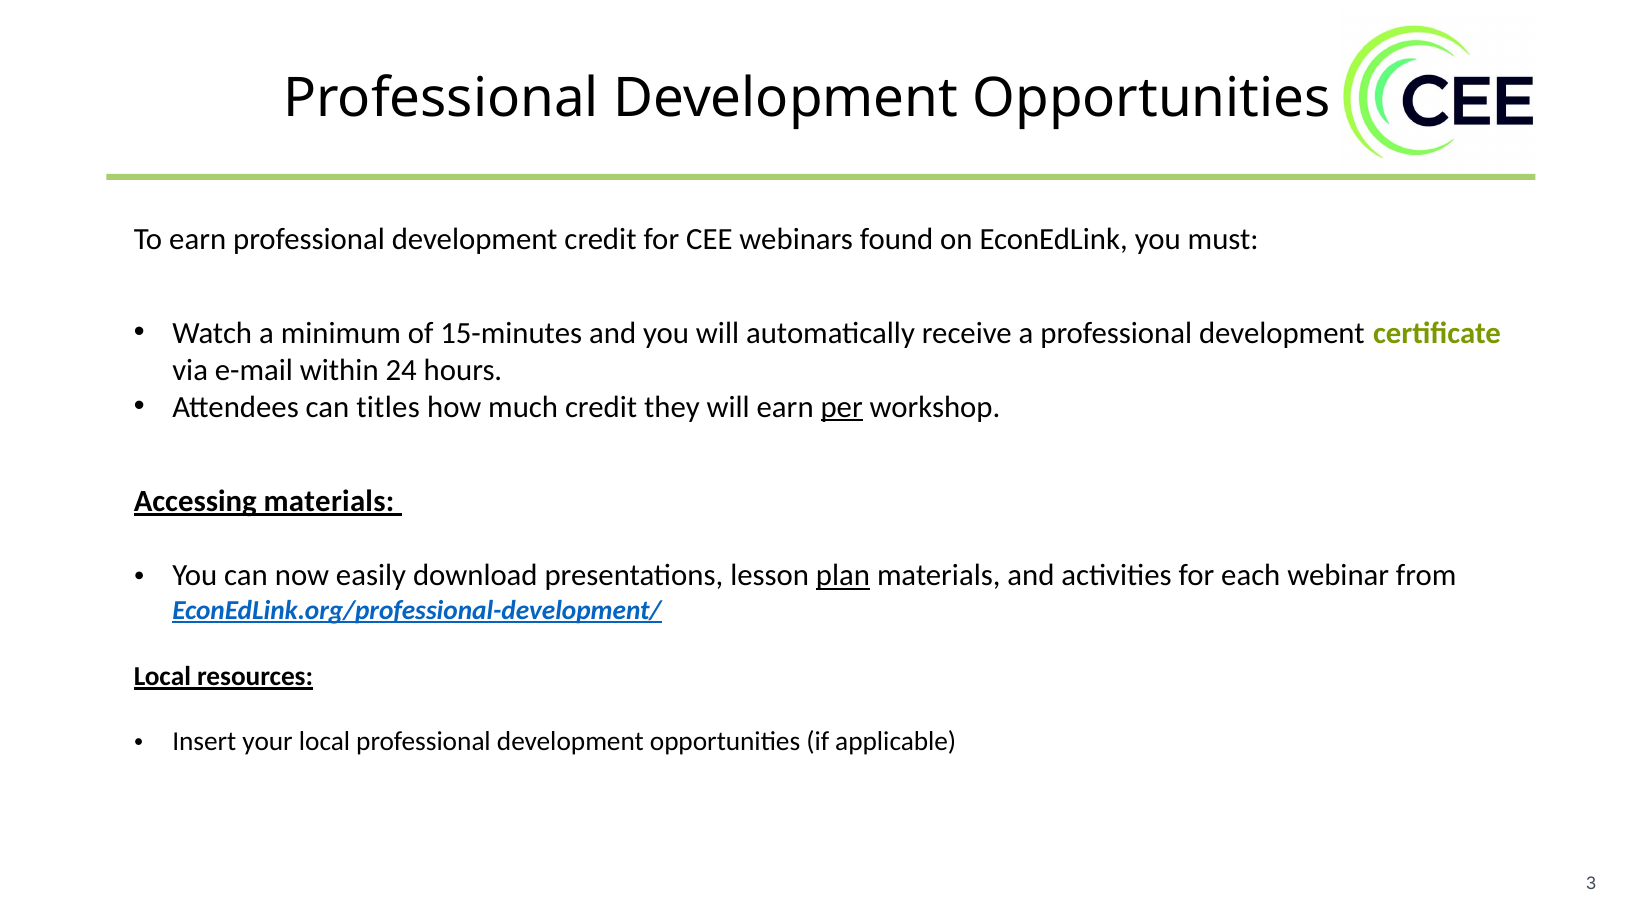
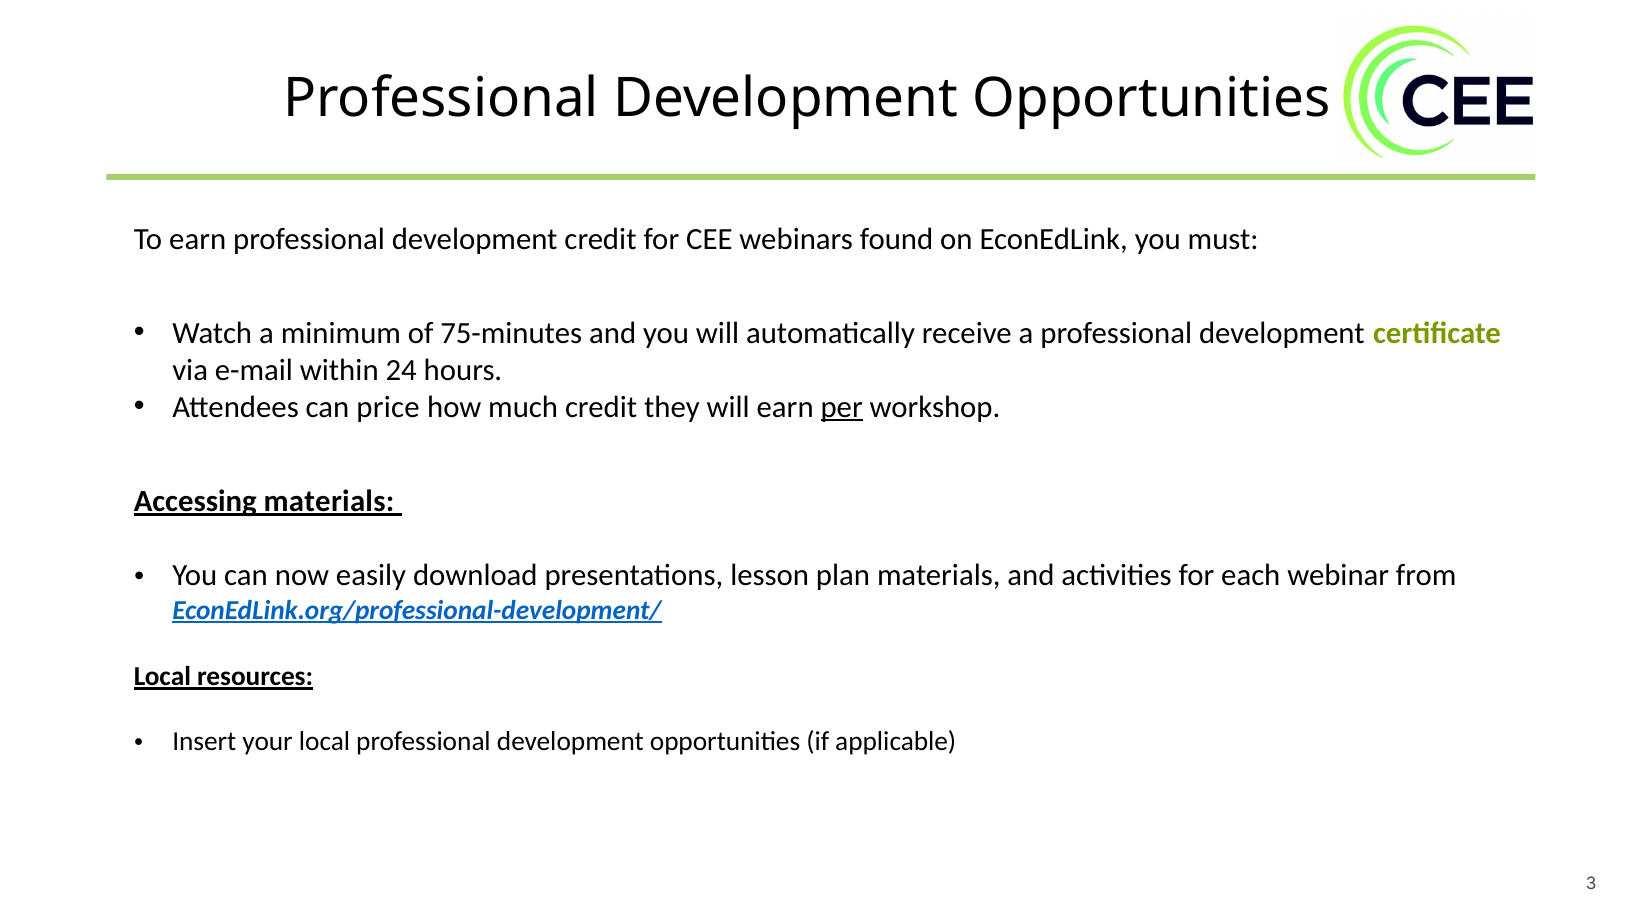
15-minutes: 15-minutes -> 75-minutes
titles: titles -> price
plan underline: present -> none
